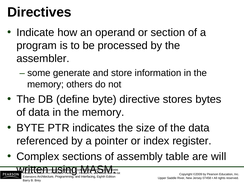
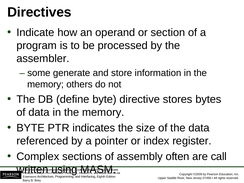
table: table -> often
will: will -> call
